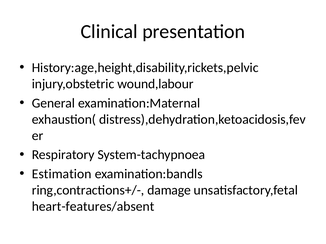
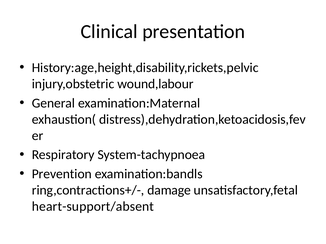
Estimation: Estimation -> Prevention
heart-features/absent: heart-features/absent -> heart-support/absent
